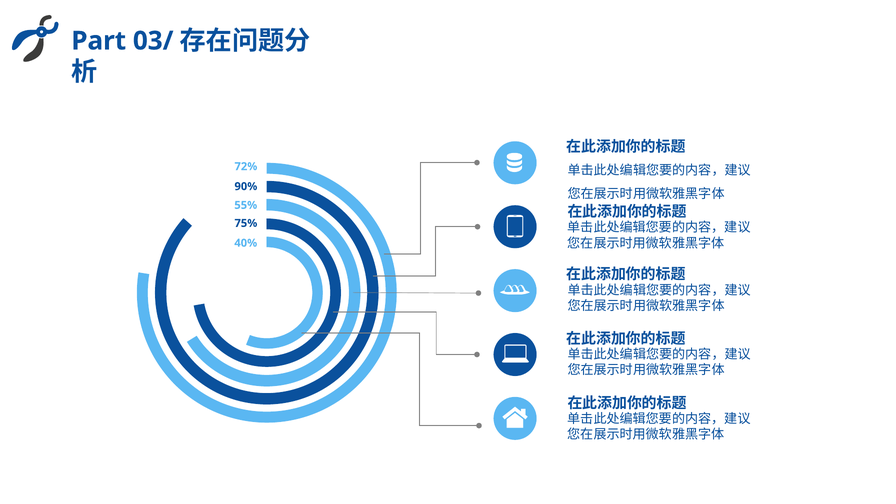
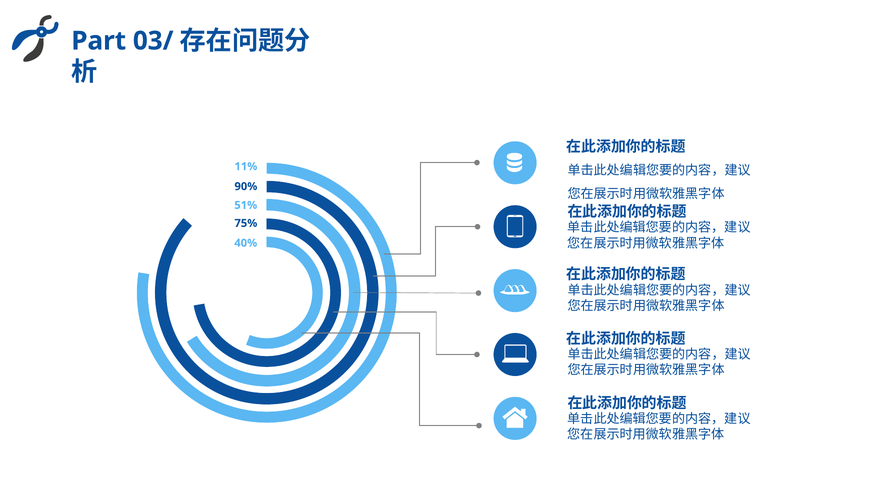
72%: 72% -> 11%
55%: 55% -> 51%
